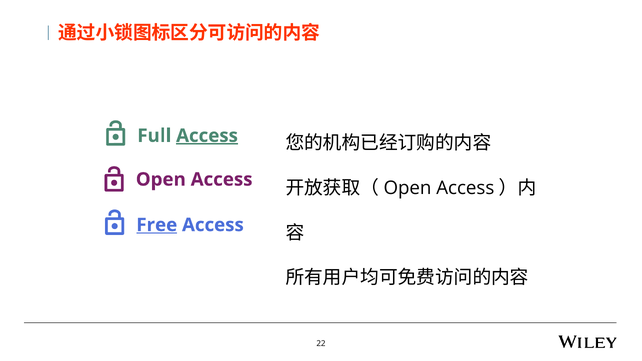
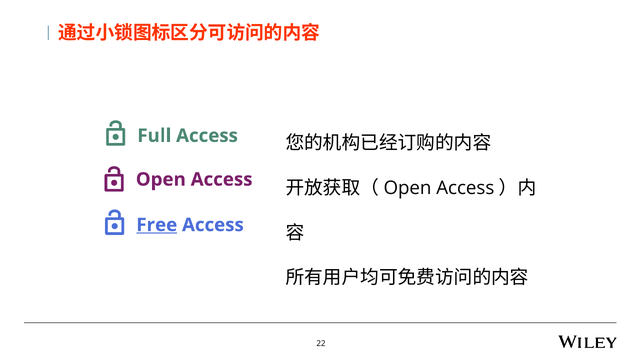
Access at (207, 136) underline: present -> none
